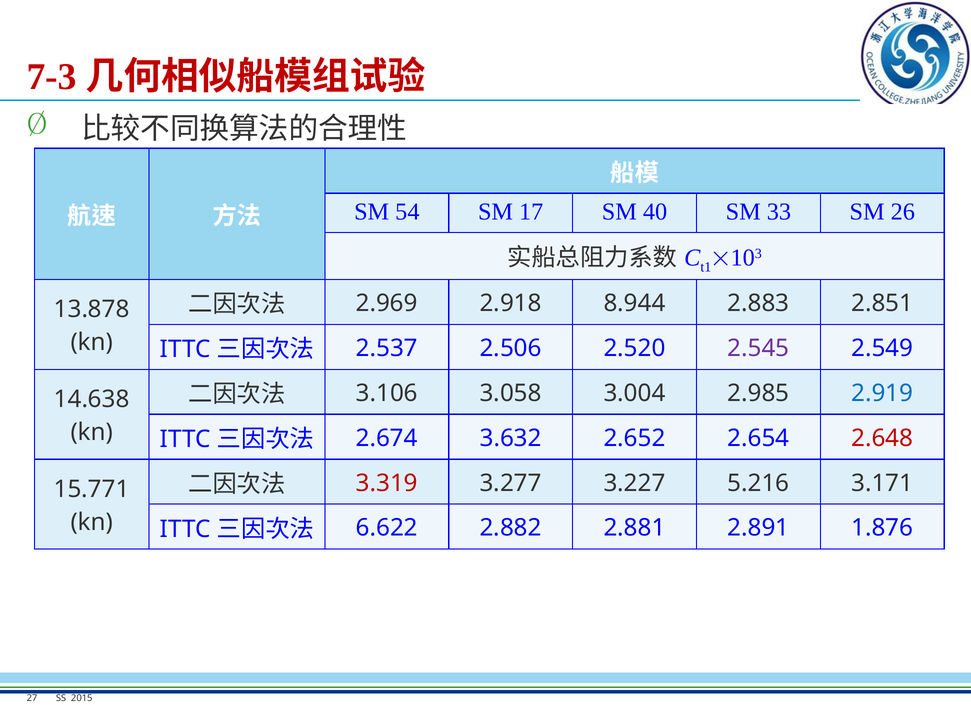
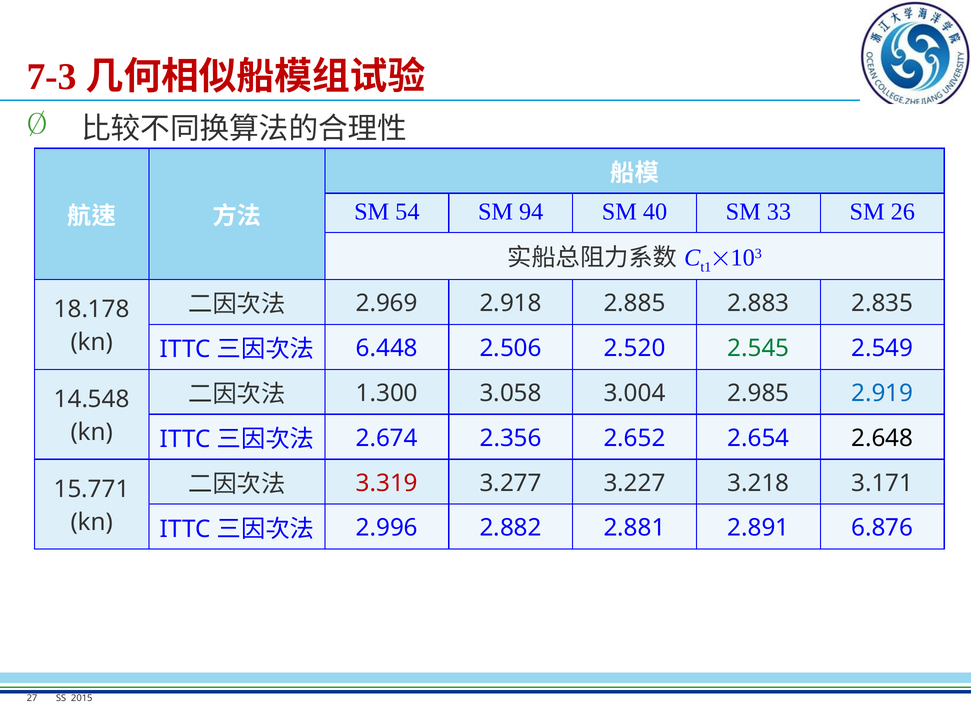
17: 17 -> 94
8.944: 8.944 -> 2.885
2.851: 2.851 -> 2.835
13.878: 13.878 -> 18.178
2.537: 2.537 -> 6.448
2.545 colour: purple -> green
3.106: 3.106 -> 1.300
14.638: 14.638 -> 14.548
3.632: 3.632 -> 2.356
2.648 colour: red -> black
5.216: 5.216 -> 3.218
6.622: 6.622 -> 2.996
1.876: 1.876 -> 6.876
